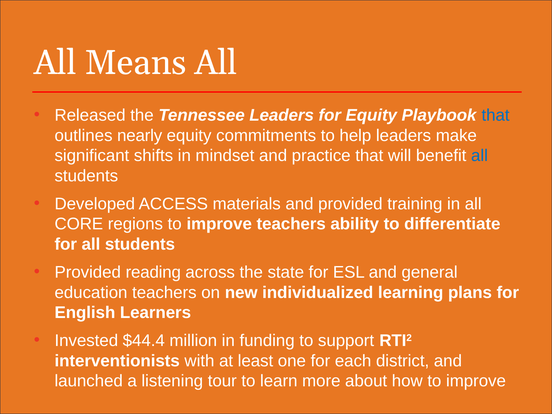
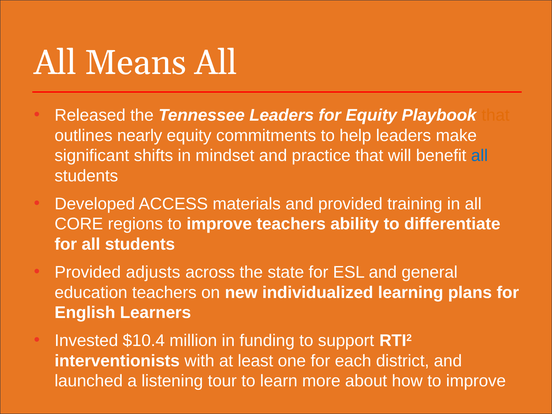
that at (496, 115) colour: blue -> orange
reading: reading -> adjusts
$44.4: $44.4 -> $10.4
